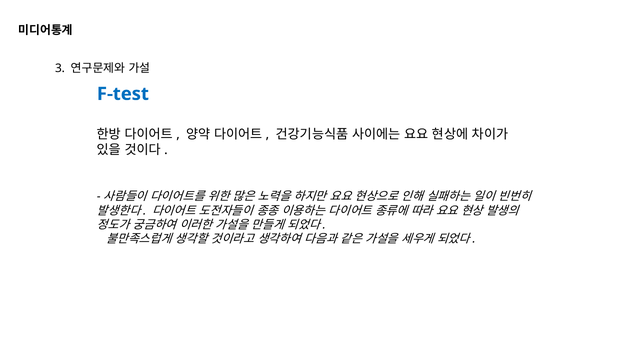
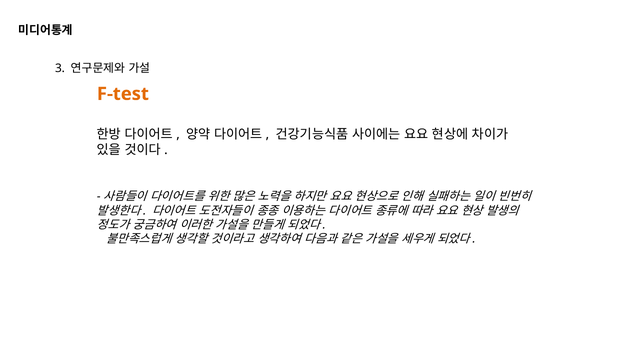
F-test colour: blue -> orange
